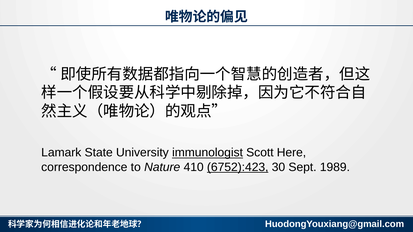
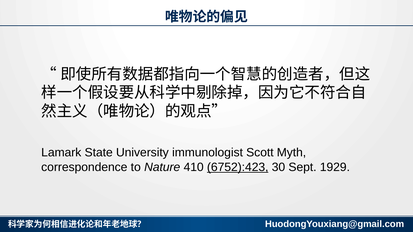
immunologist underline: present -> none
Here: Here -> Myth
1989: 1989 -> 1929
